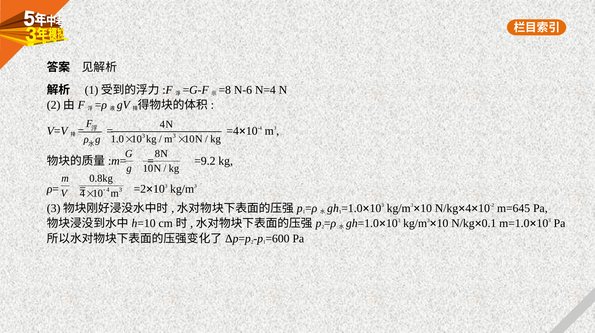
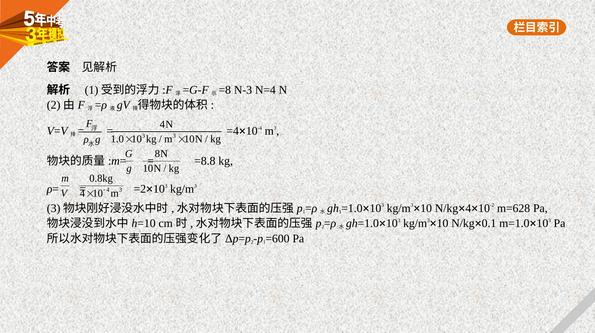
N-6: N-6 -> N-3
=9.2: =9.2 -> =8.8
m=645: m=645 -> m=628
